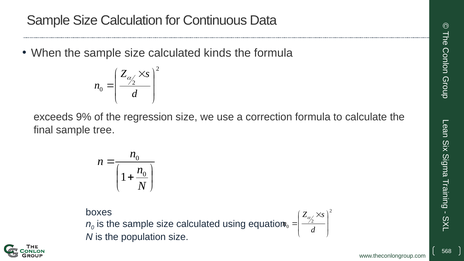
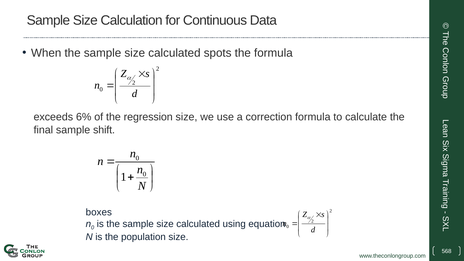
kinds: kinds -> spots
9%: 9% -> 6%
tree: tree -> shift
